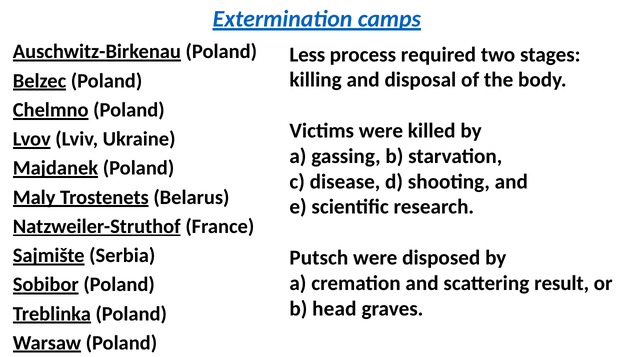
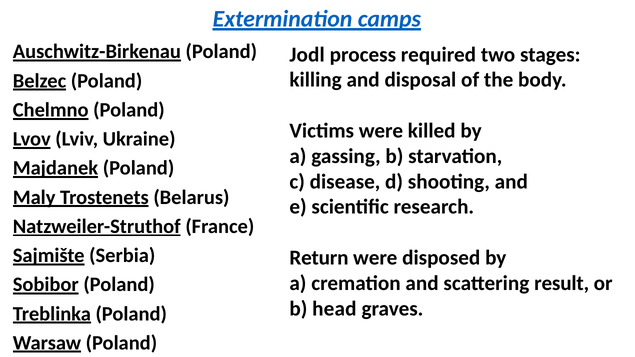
Less: Less -> Jodl
Putsch: Putsch -> Return
